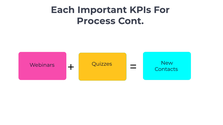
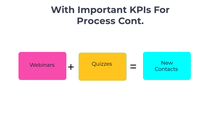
Each: Each -> With
